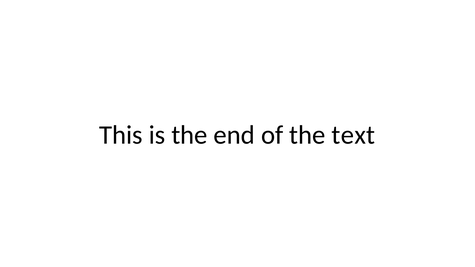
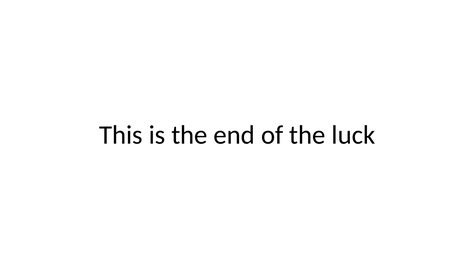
text: text -> luck
